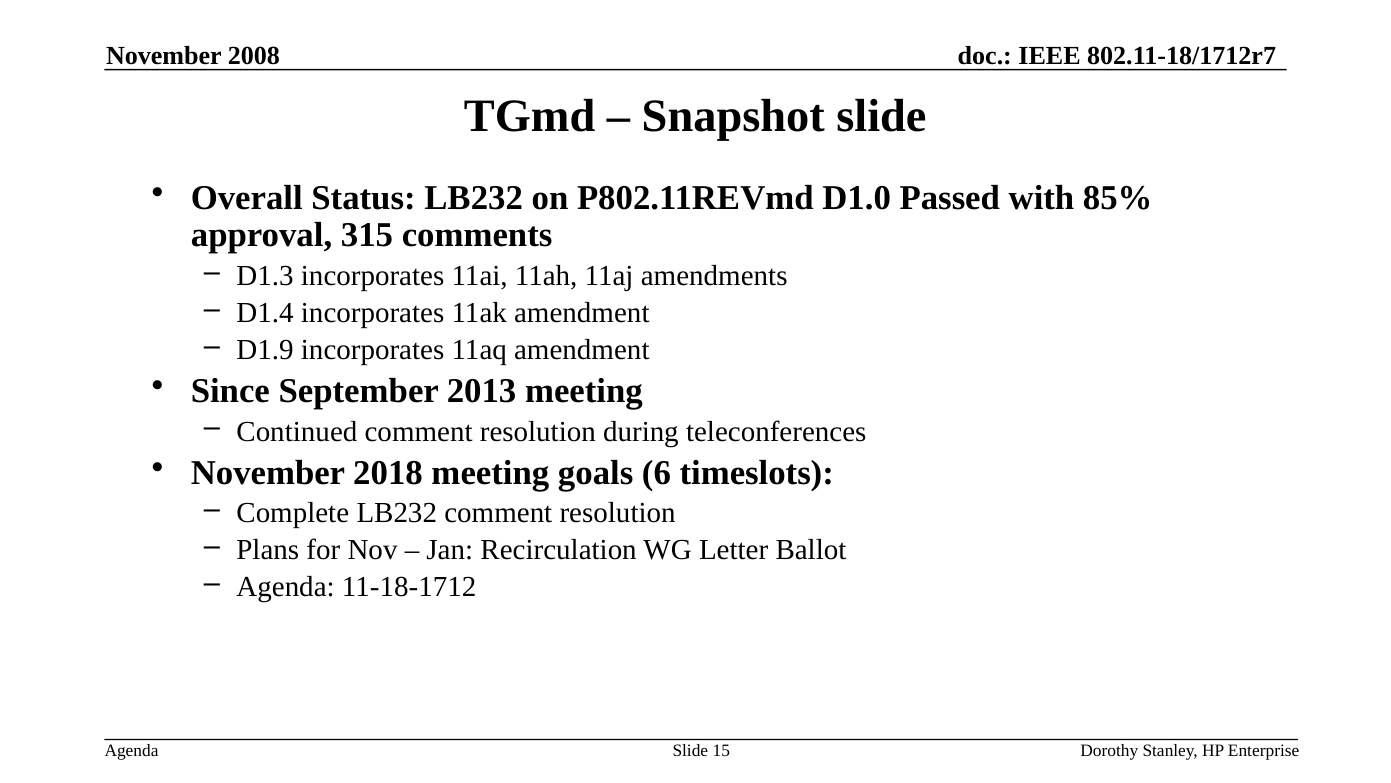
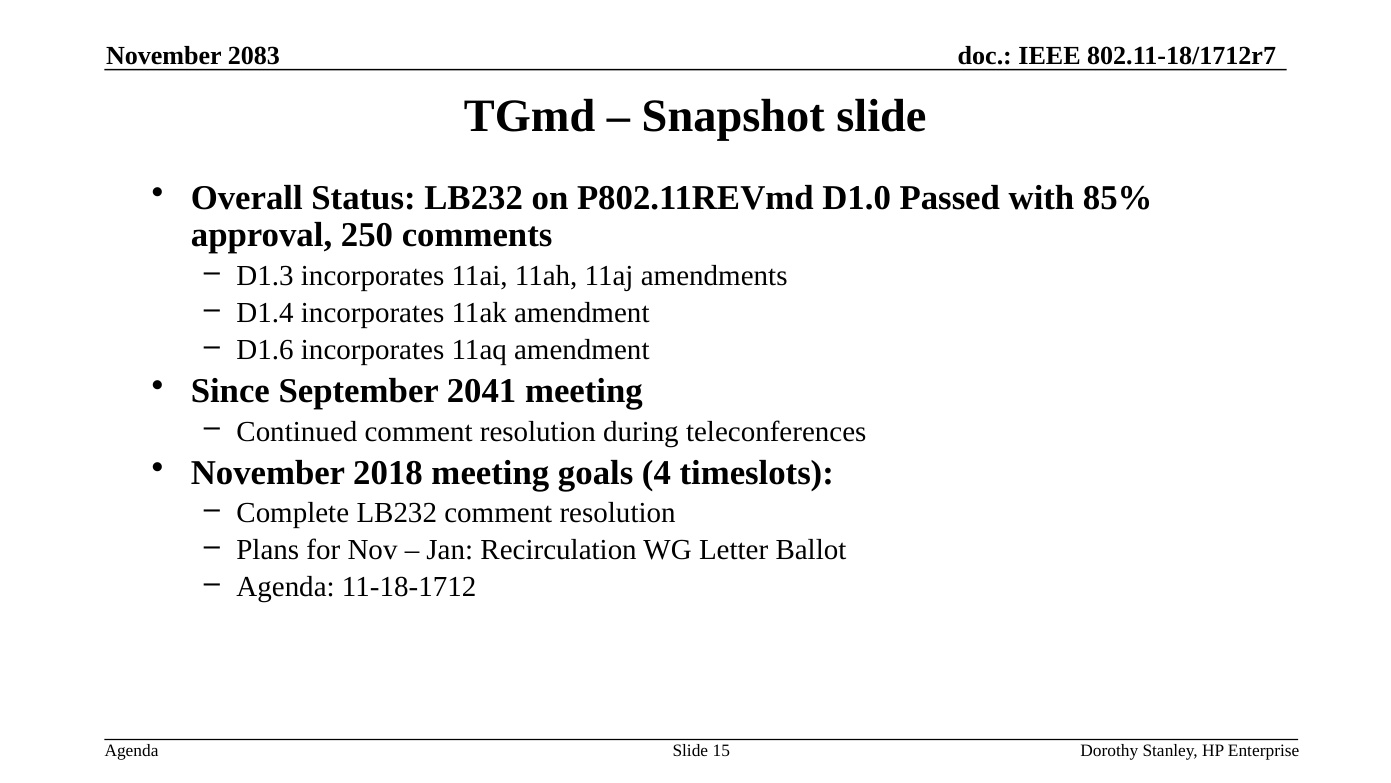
2008: 2008 -> 2083
315: 315 -> 250
D1.9: D1.9 -> D1.6
2013: 2013 -> 2041
6: 6 -> 4
